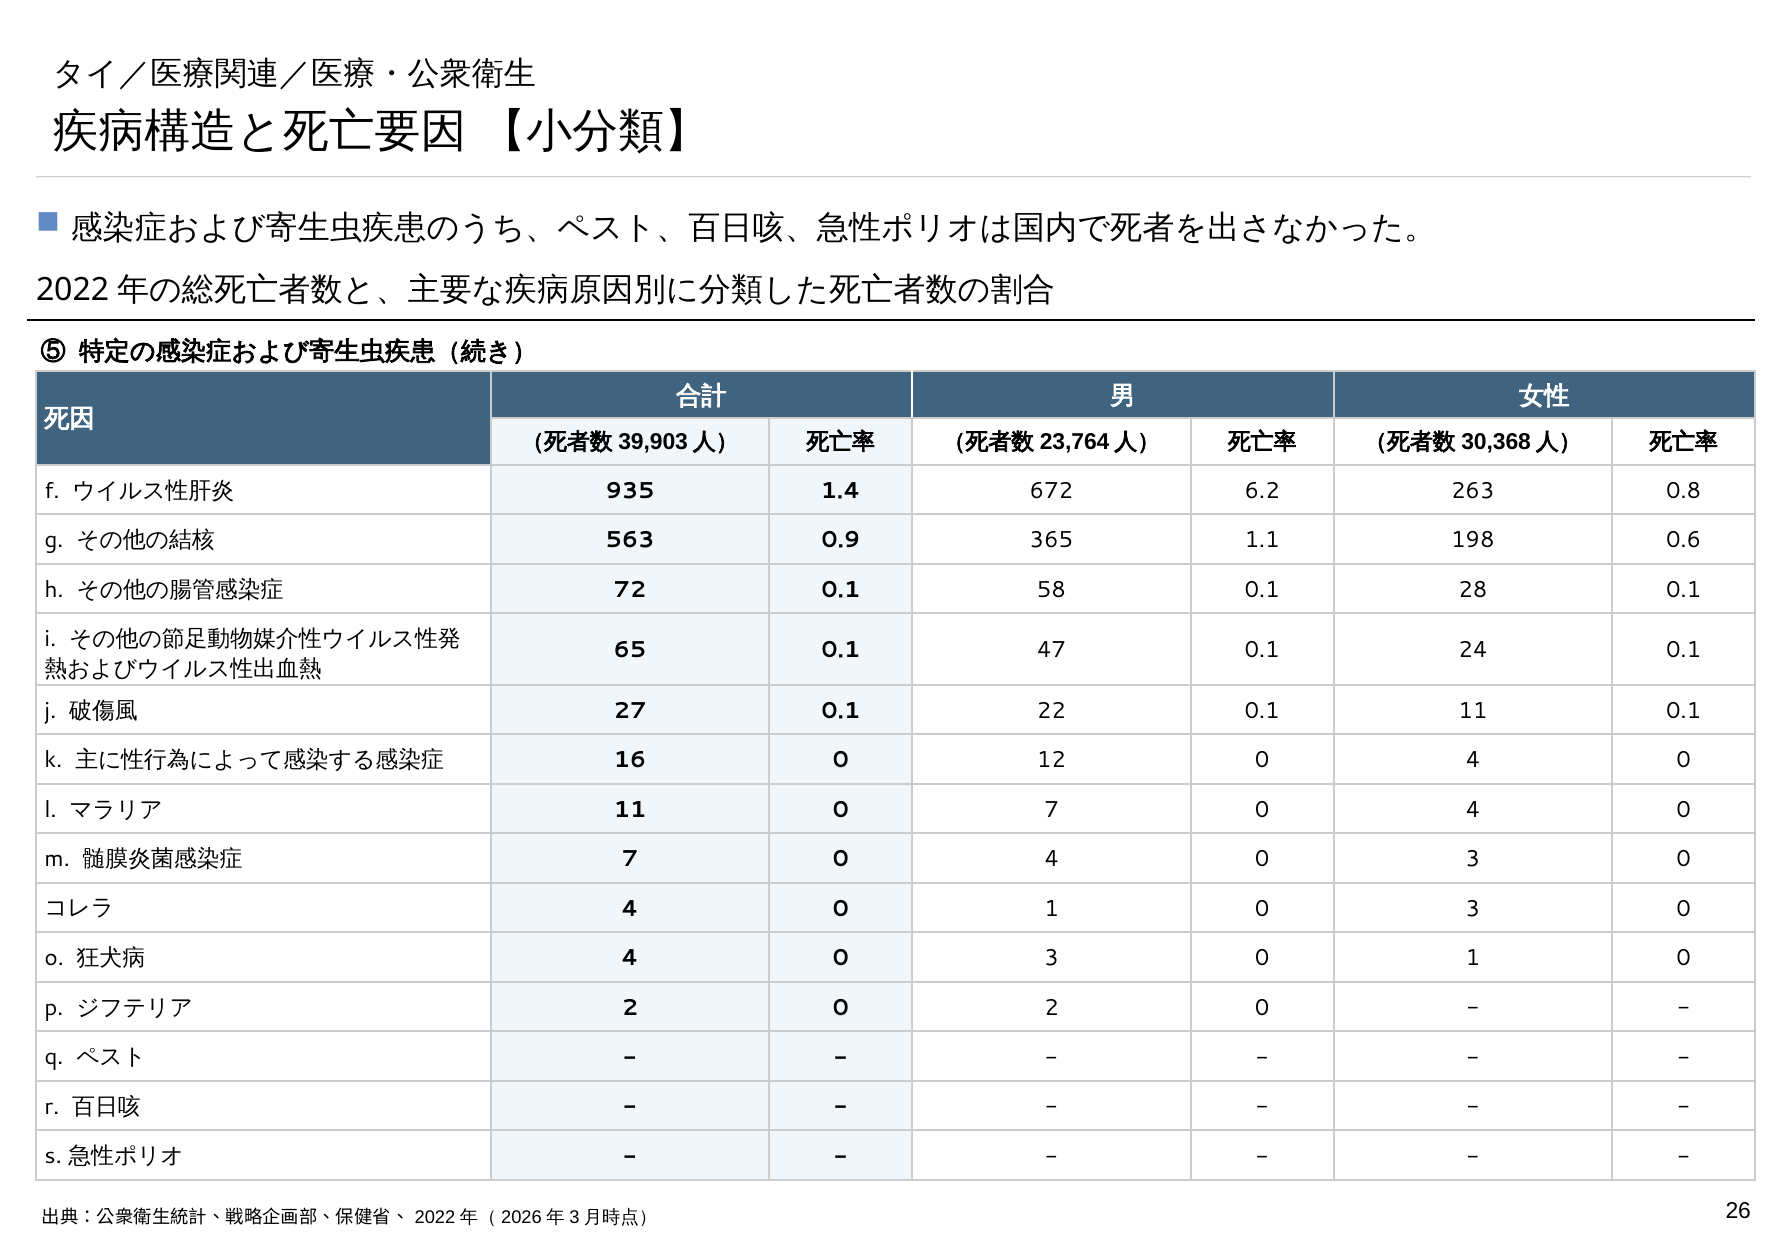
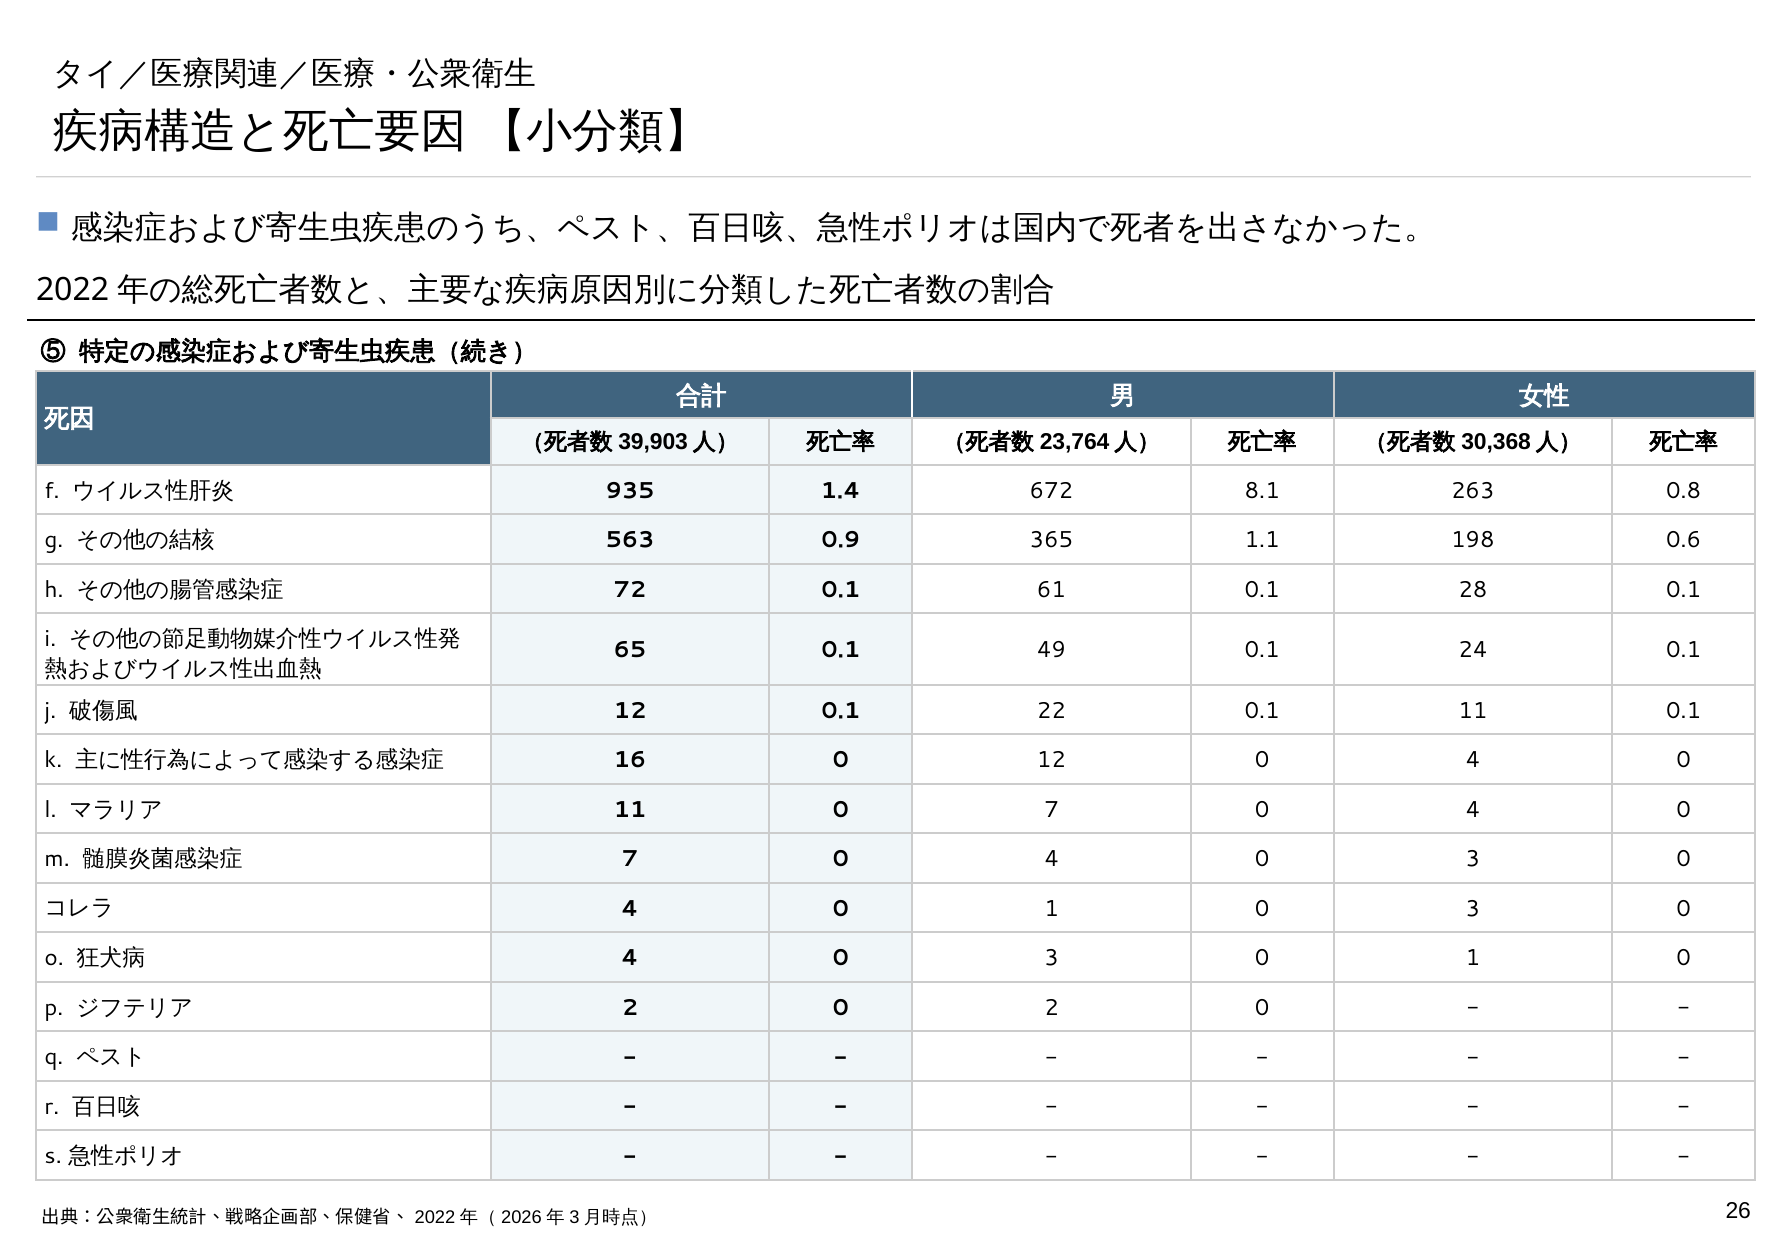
6.2: 6.2 -> 8.1
58: 58 -> 61
47: 47 -> 49
27 at (630, 711): 27 -> 12
